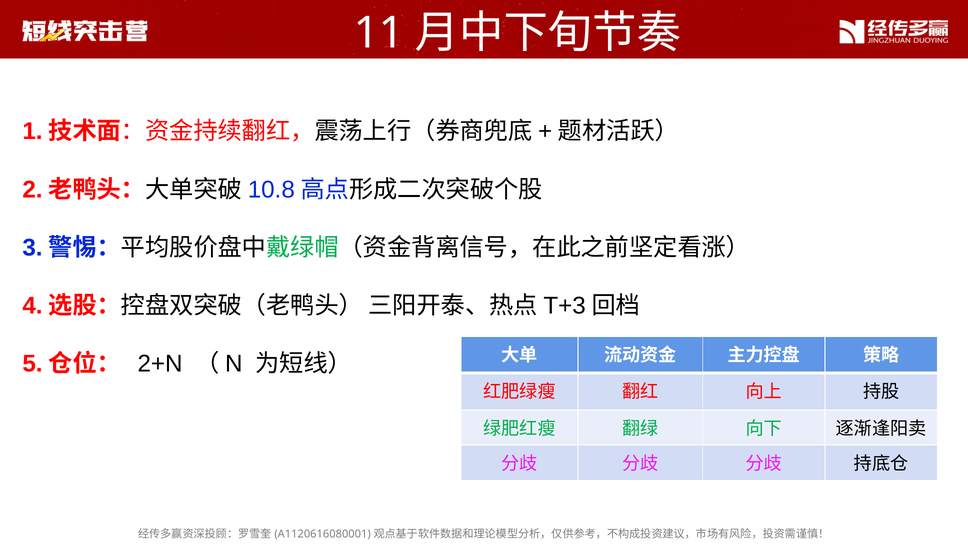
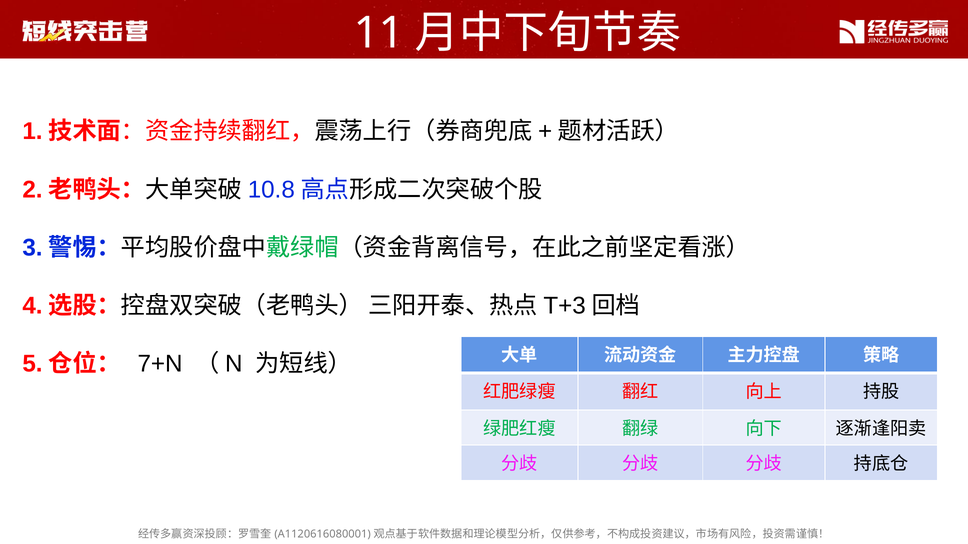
2+N: 2+N -> 7+N
